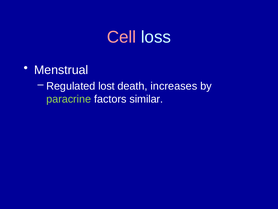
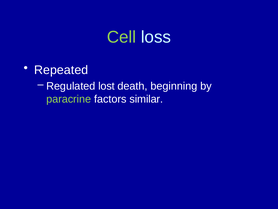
Cell colour: pink -> light green
Menstrual: Menstrual -> Repeated
increases: increases -> beginning
